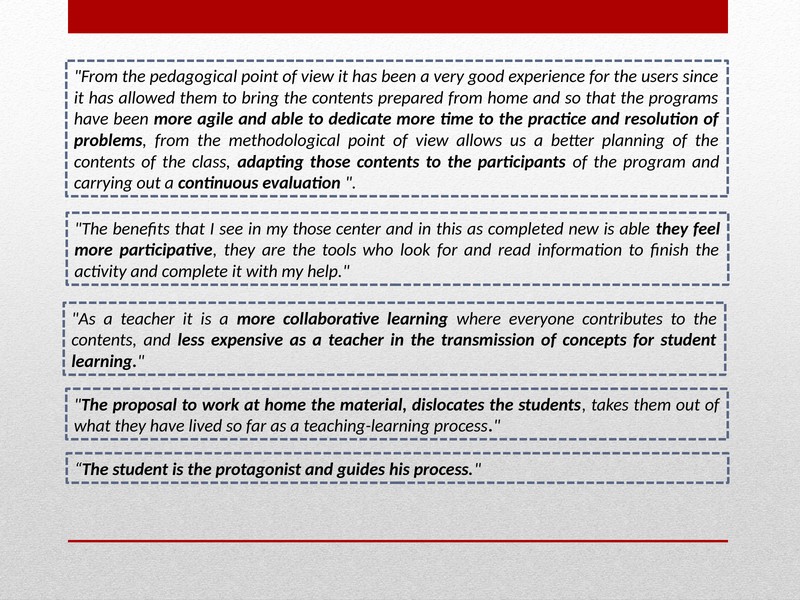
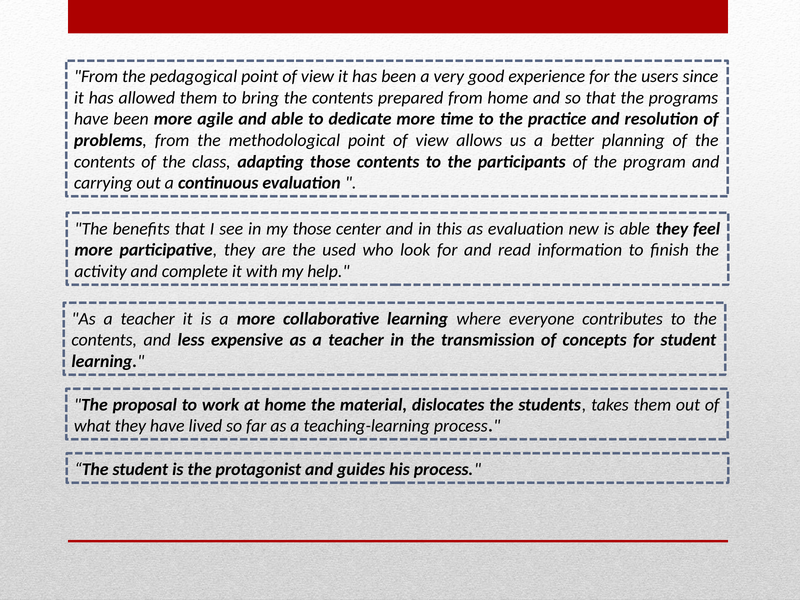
as completed: completed -> evaluation
tools: tools -> used
